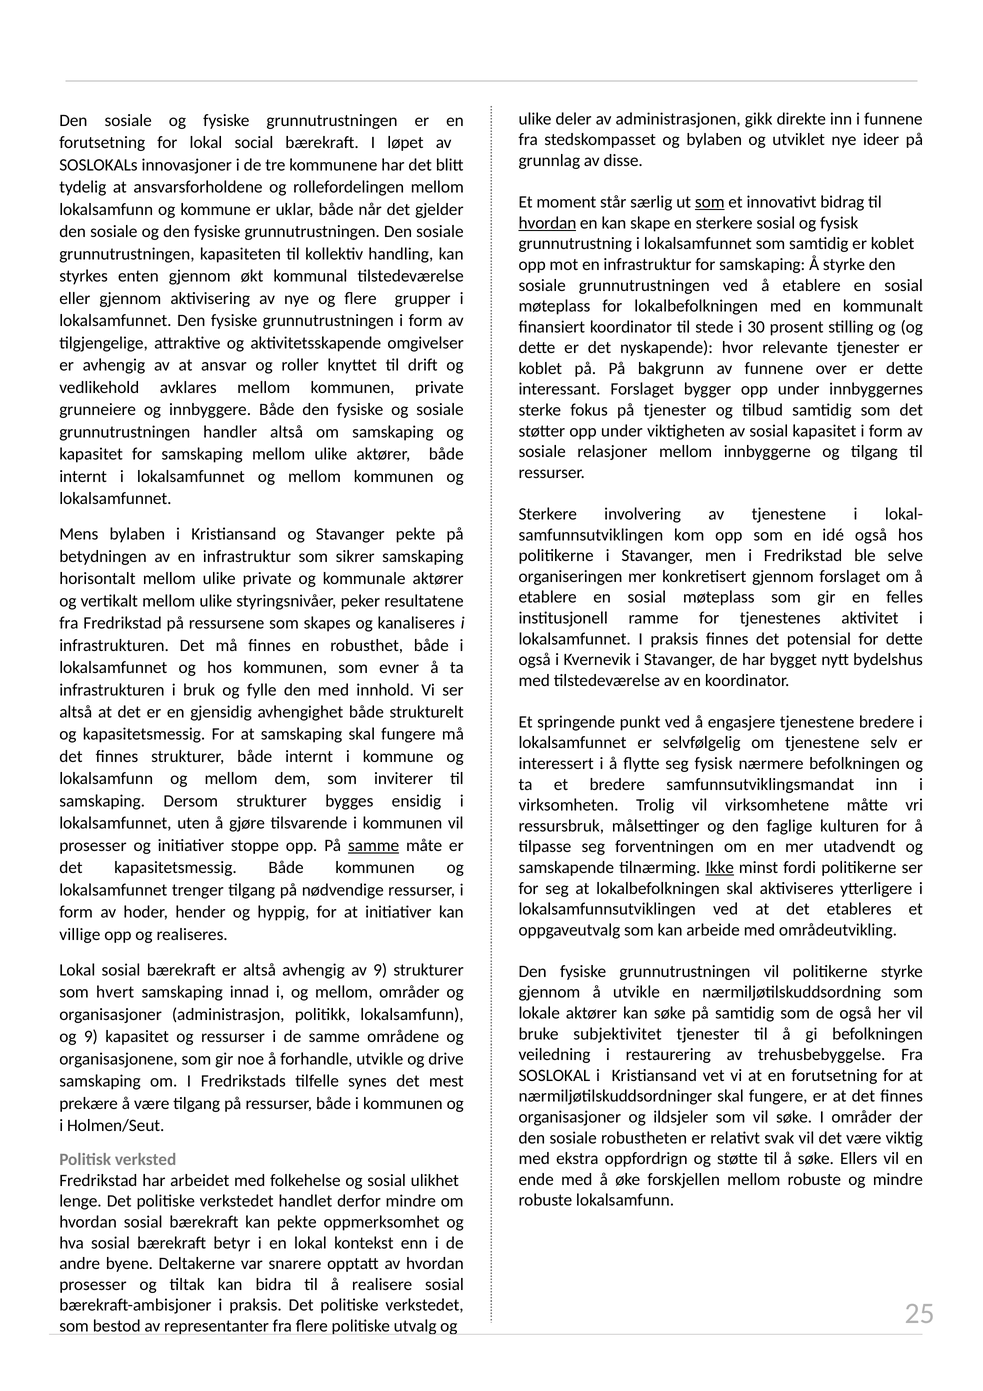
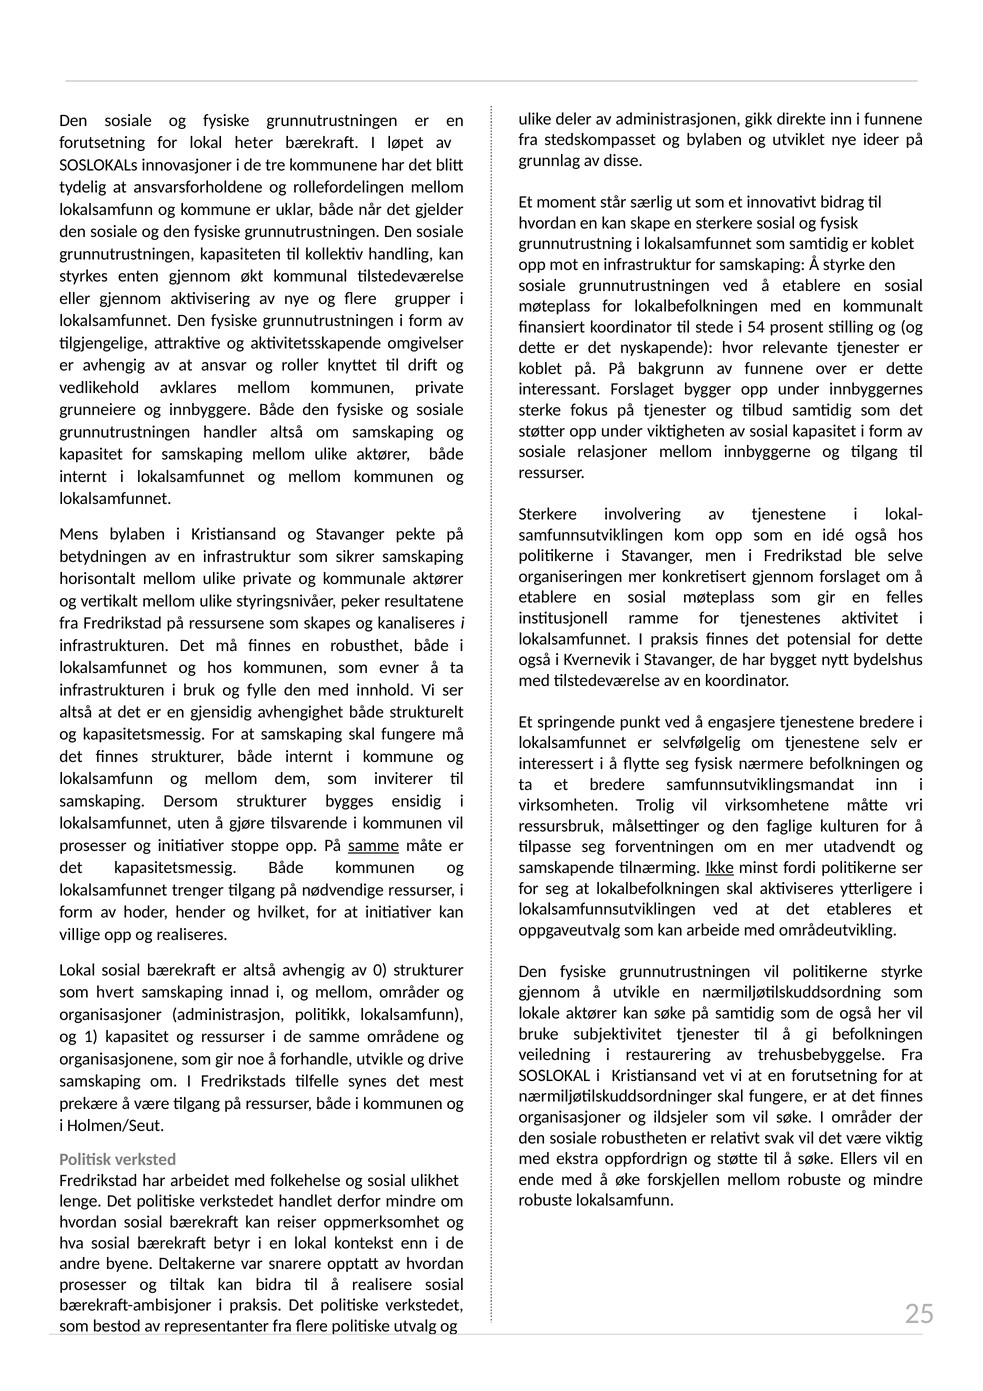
social: social -> heter
som at (710, 202) underline: present -> none
hvordan at (547, 223) underline: present -> none
30: 30 -> 54
hyppig: hyppig -> hvilket
av 9: 9 -> 0
og 9: 9 -> 1
kan pekte: pekte -> reiser
